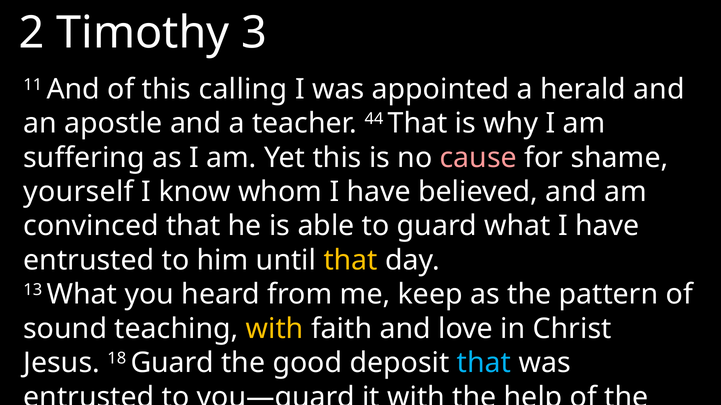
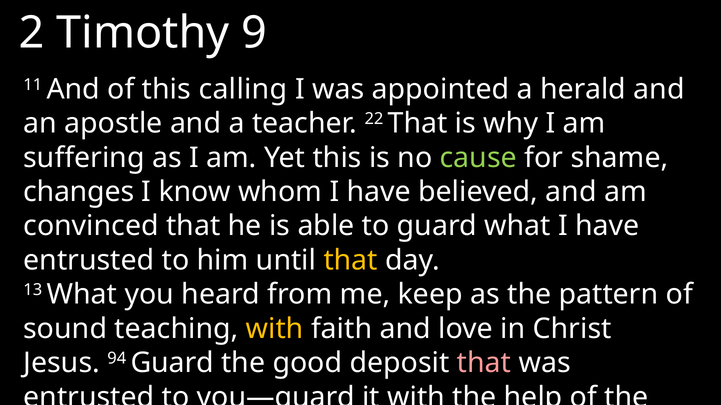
3: 3 -> 9
44: 44 -> 22
cause colour: pink -> light green
yourself: yourself -> changes
18: 18 -> 94
that at (484, 363) colour: light blue -> pink
